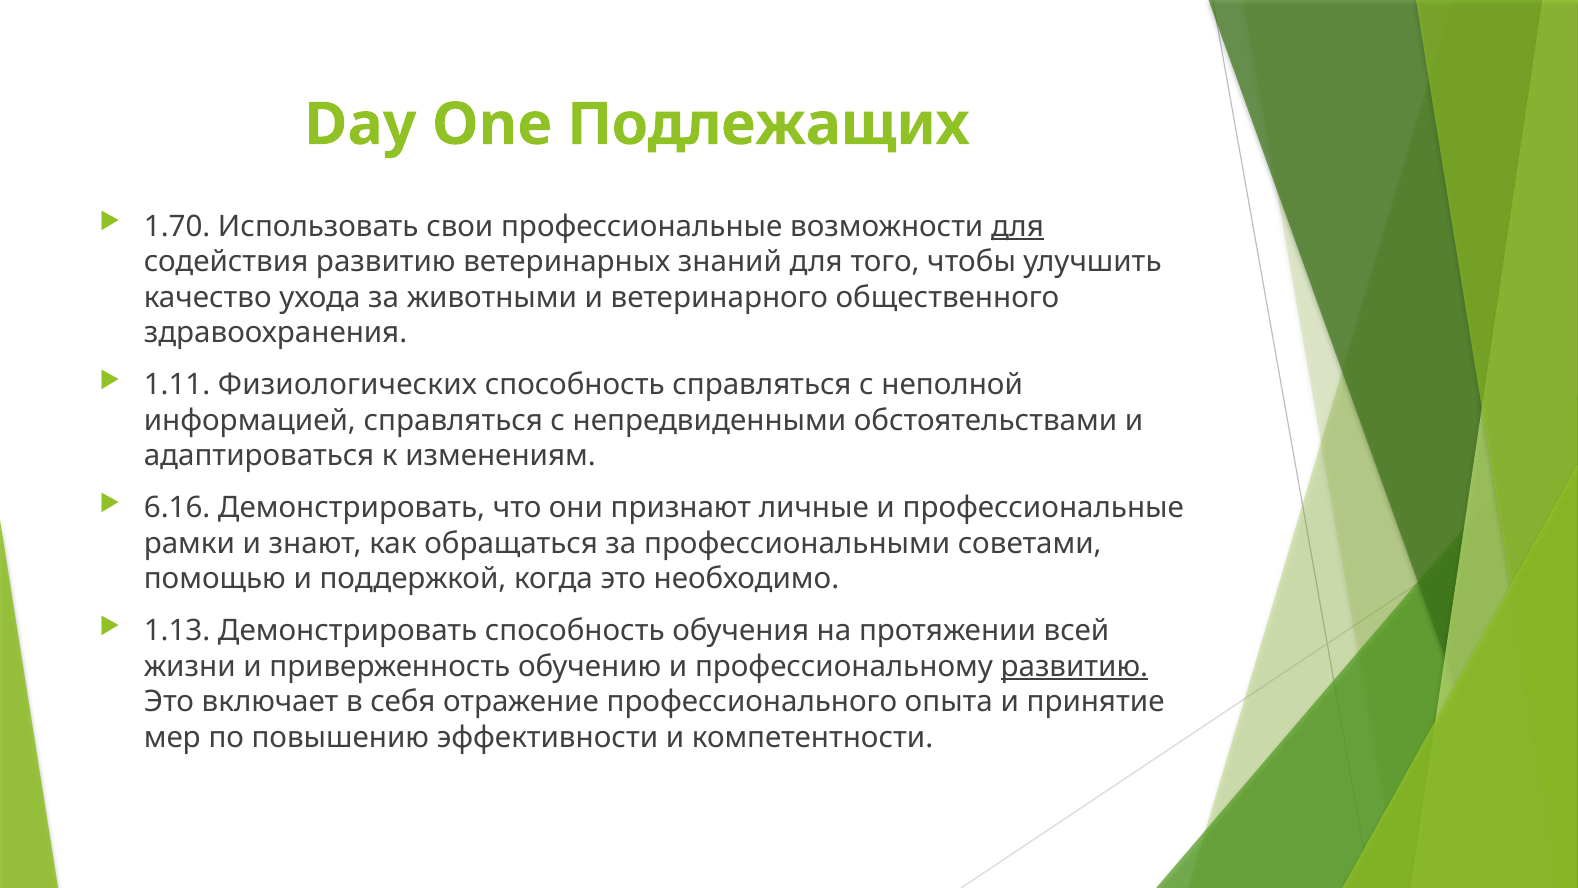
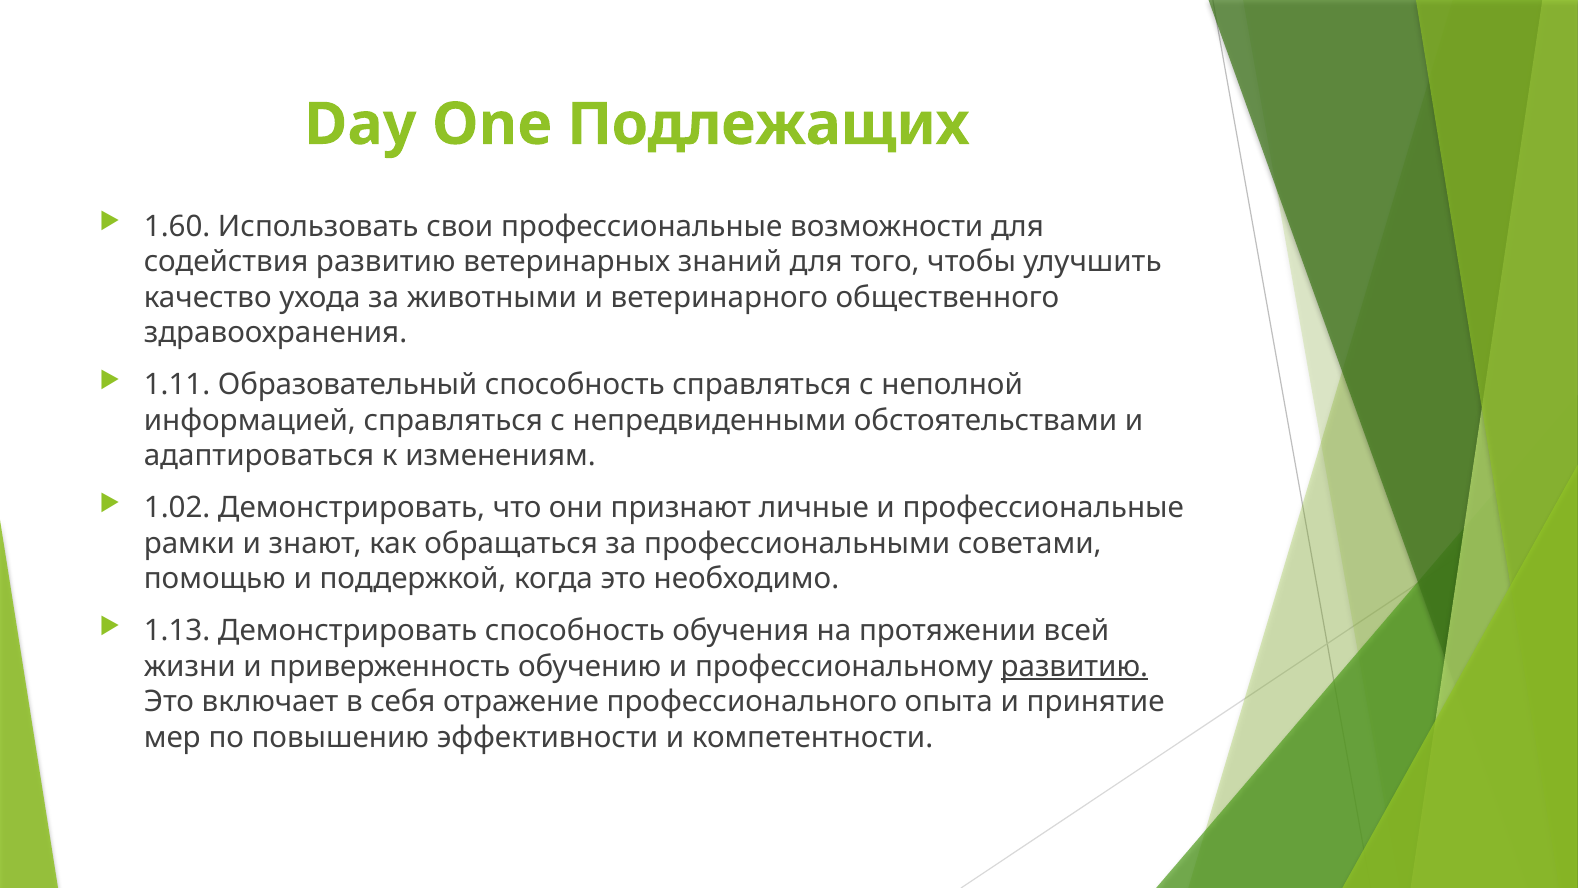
1.70: 1.70 -> 1.60
для at (1018, 226) underline: present -> none
Физиологических: Физиологических -> Образовательный
6.16: 6.16 -> 1.02
